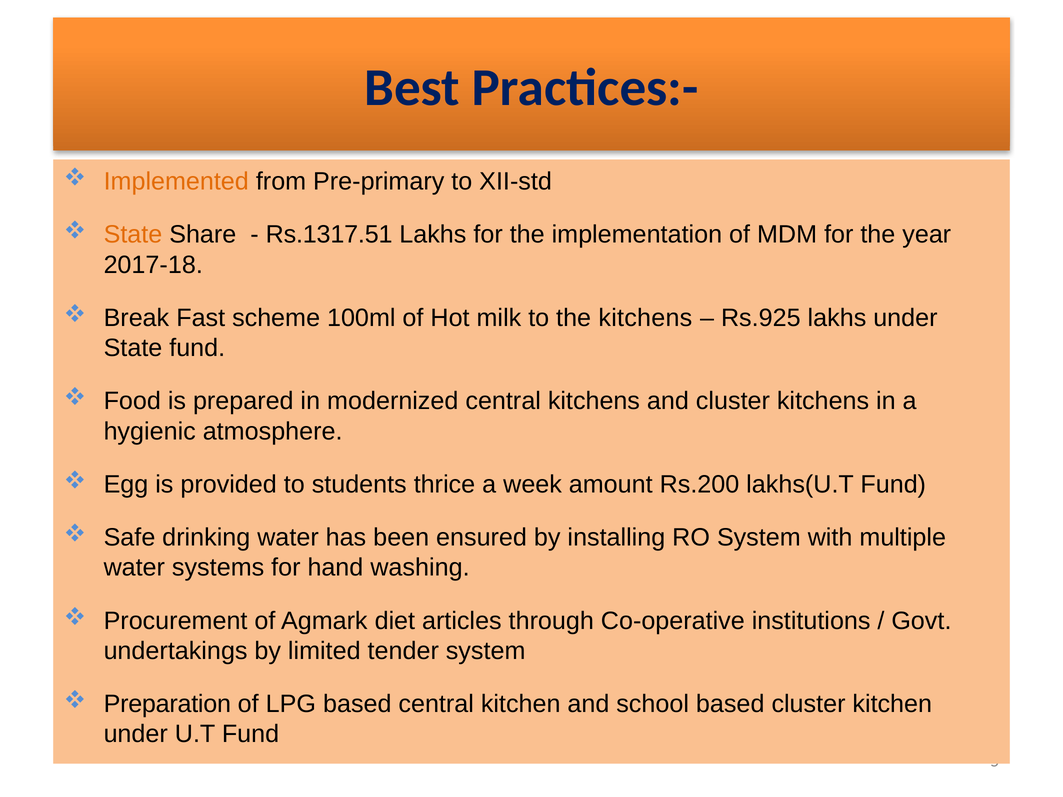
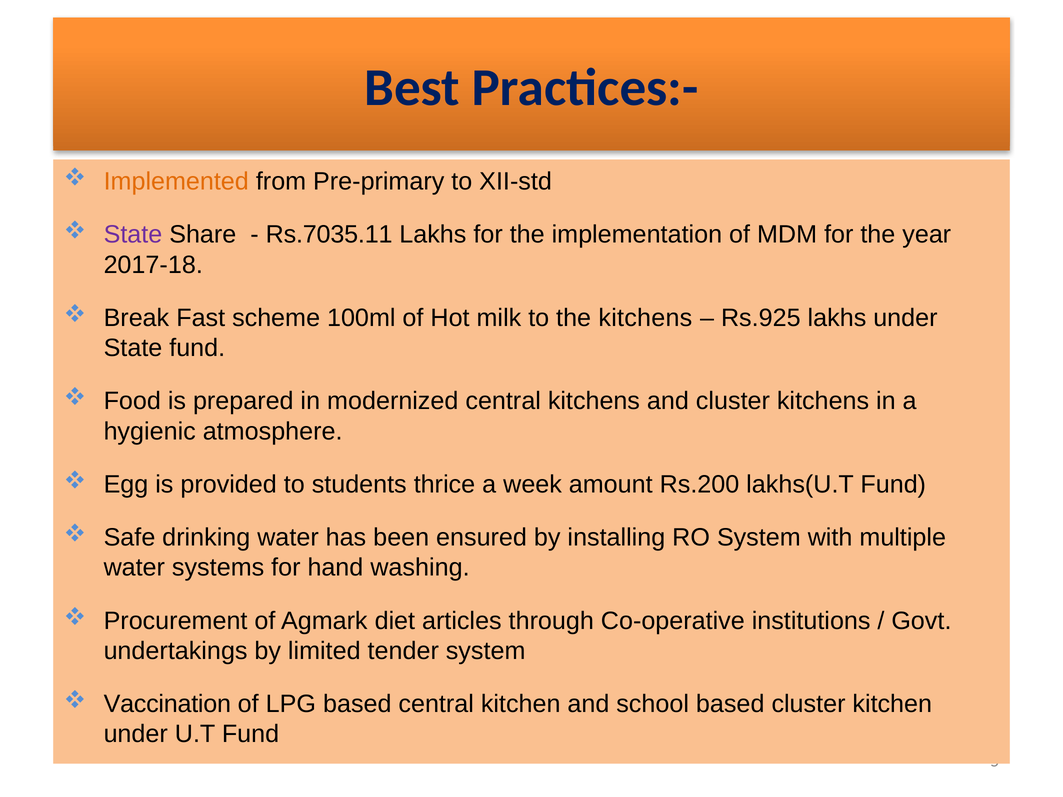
State at (133, 235) colour: orange -> purple
Rs.1317.51: Rs.1317.51 -> Rs.7035.11
Preparation: Preparation -> Vaccination
